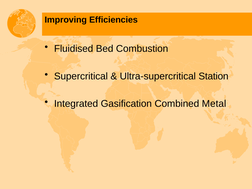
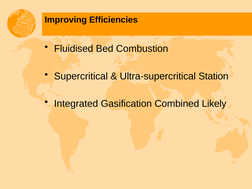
Metal: Metal -> Likely
